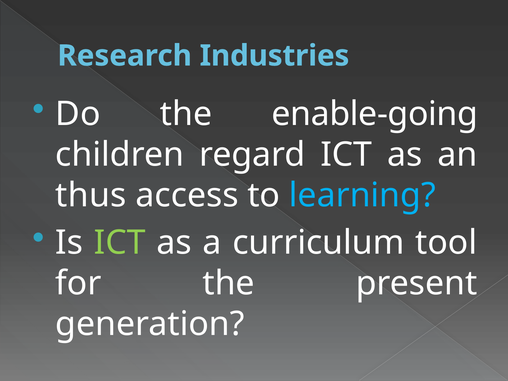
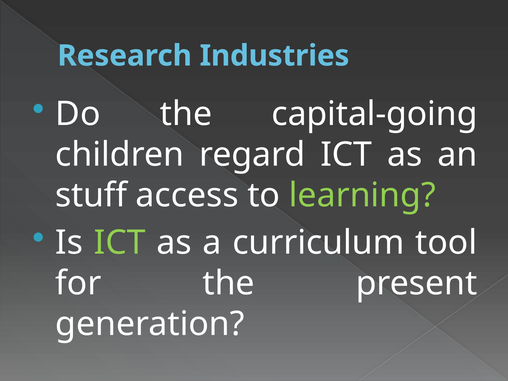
enable-going: enable-going -> capital-going
thus: thus -> stuff
learning colour: light blue -> light green
